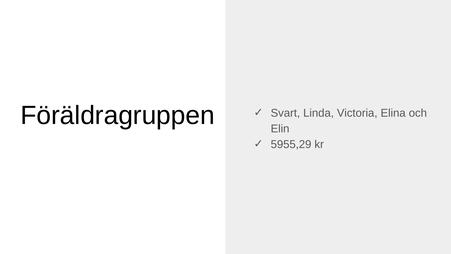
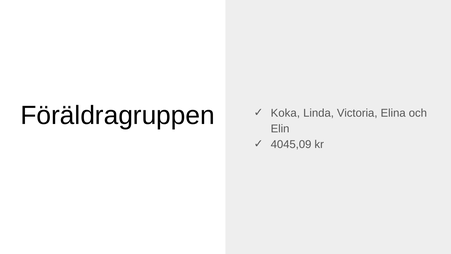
Svart: Svart -> Koka
5955,29: 5955,29 -> 4045,09
